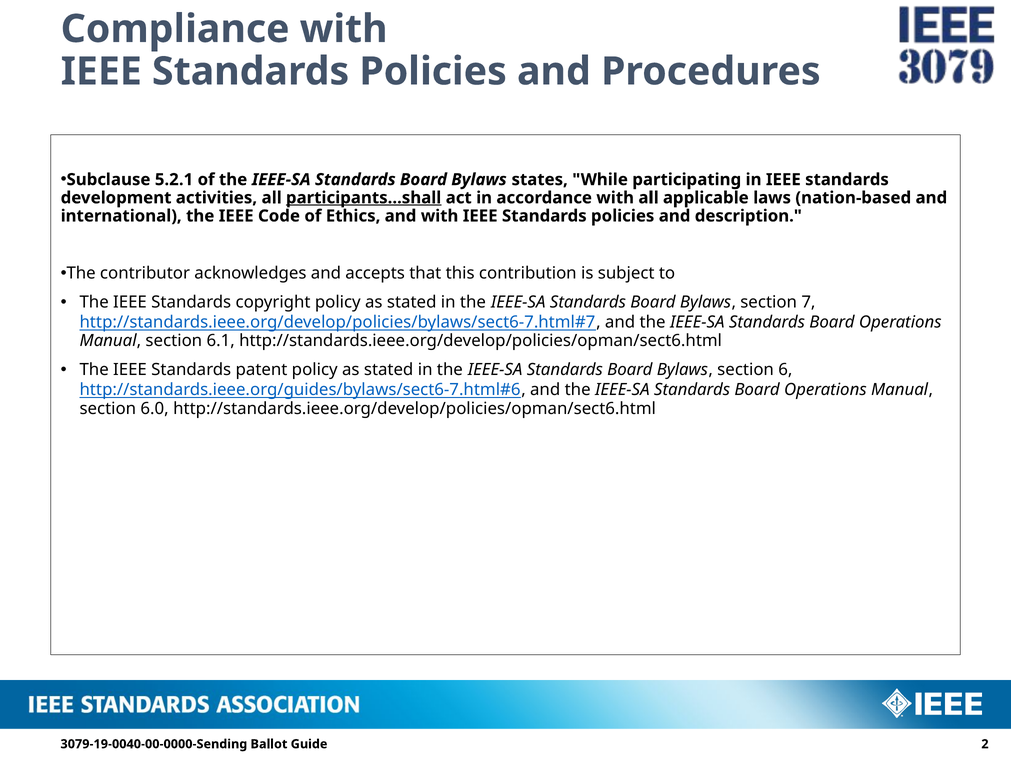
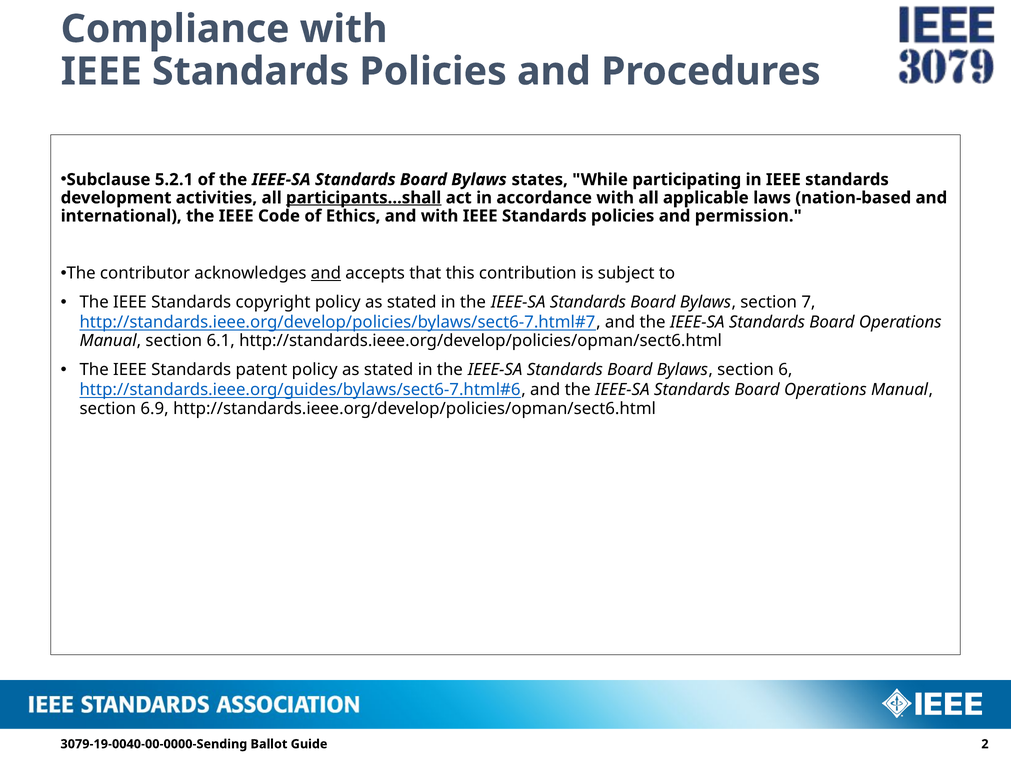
description: description -> permission
and at (326, 274) underline: none -> present
6.0: 6.0 -> 6.9
